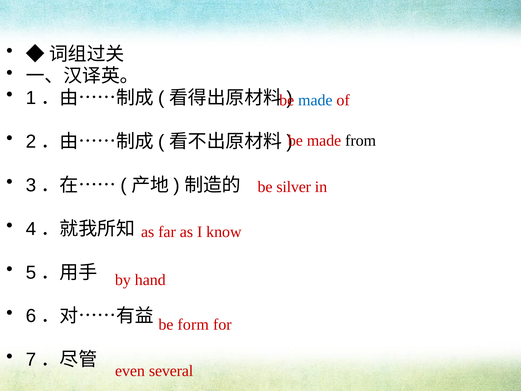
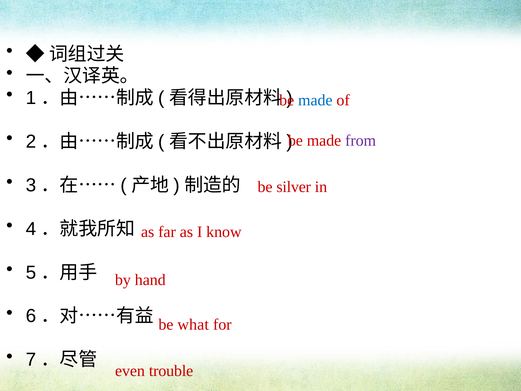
from colour: black -> purple
form: form -> what
several: several -> trouble
